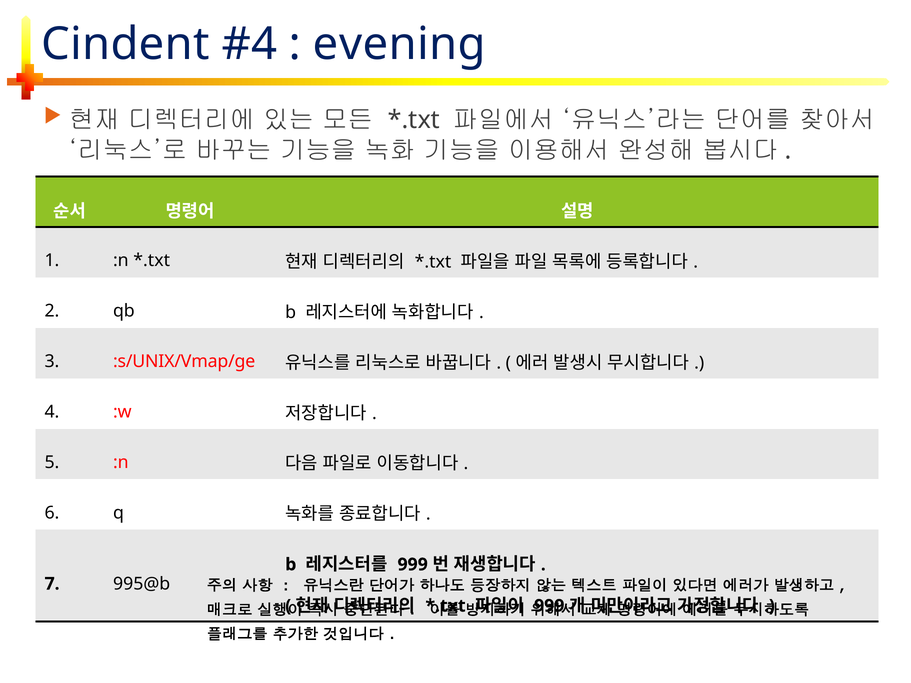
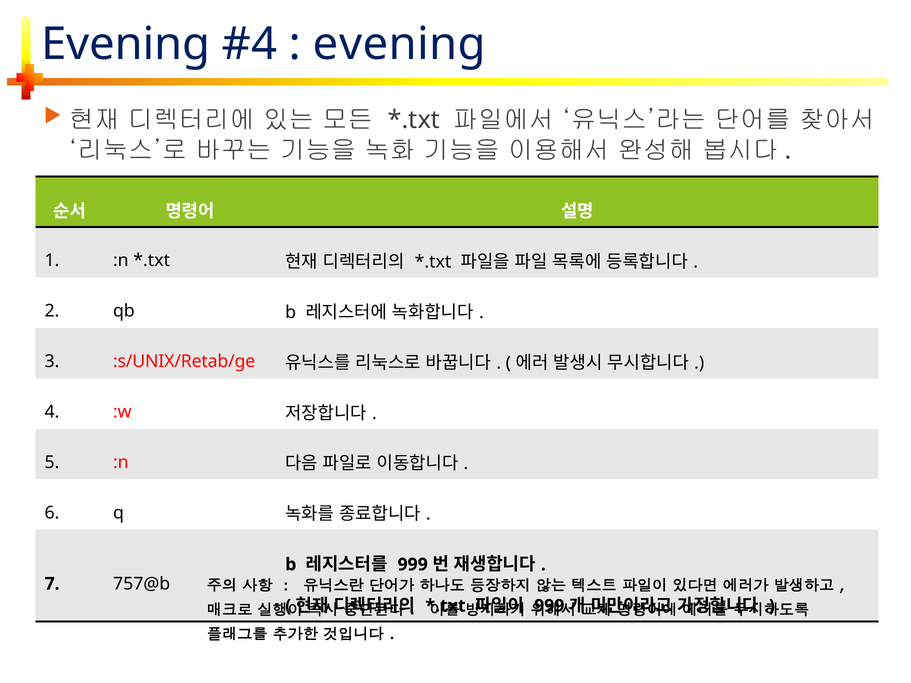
Cindent at (126, 44): Cindent -> Evening
:s/UNIX/Vmap/ge: :s/UNIX/Vmap/ge -> :s/UNIX/Retab/ge
995@b: 995@b -> 757@b
